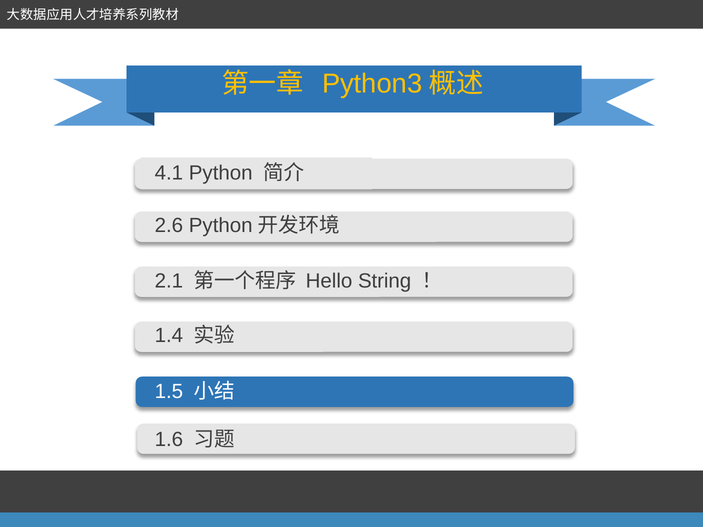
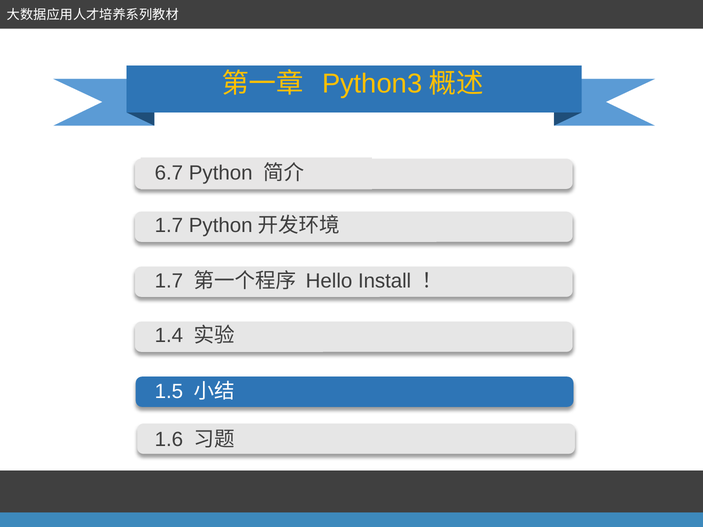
4.1: 4.1 -> 6.7
2.6 at (169, 226): 2.6 -> 1.7
2.1 at (169, 281): 2.1 -> 1.7
String: String -> Install
